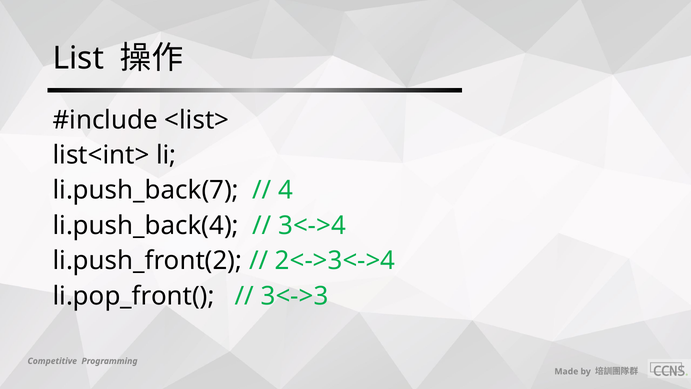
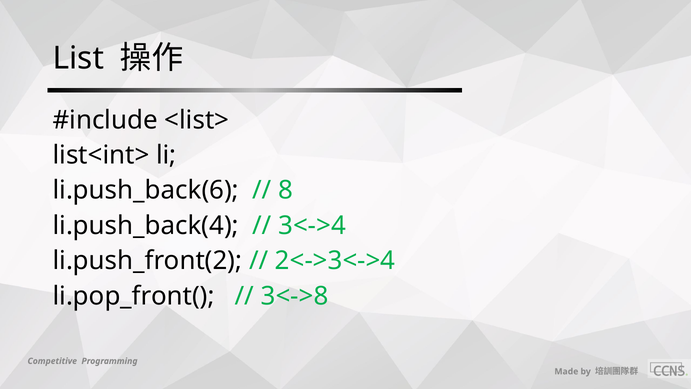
li.push_back(7: li.push_back(7 -> li.push_back(6
4: 4 -> 8
3<->3: 3<->3 -> 3<->8
